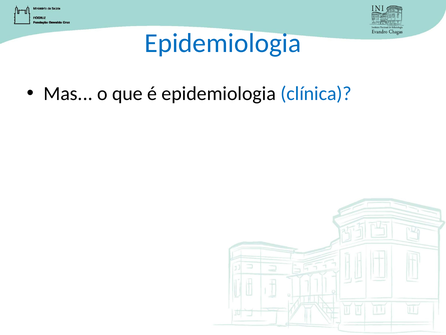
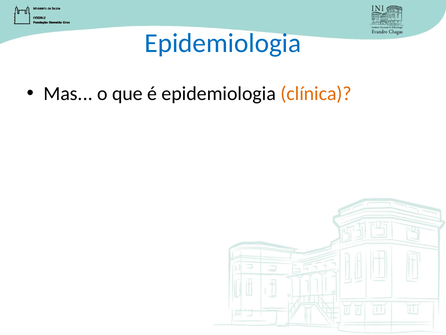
clínica colour: blue -> orange
